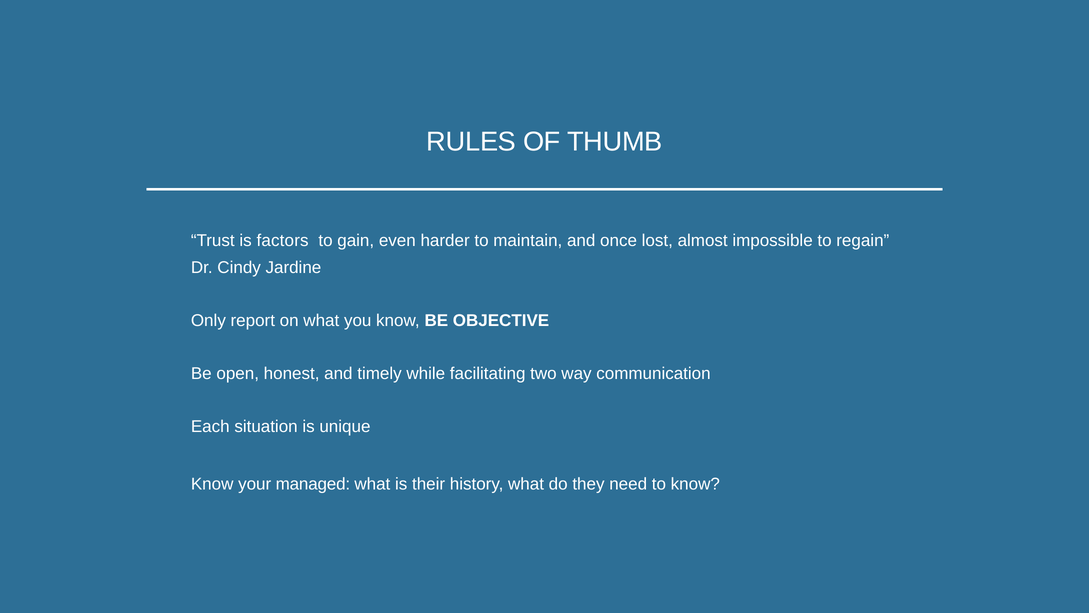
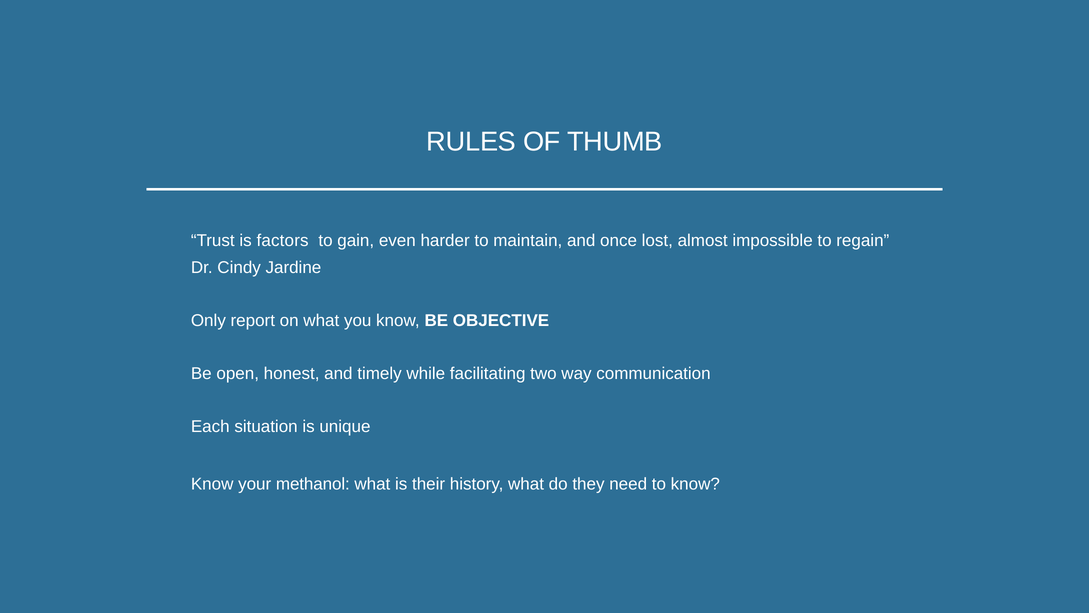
managed: managed -> methanol
